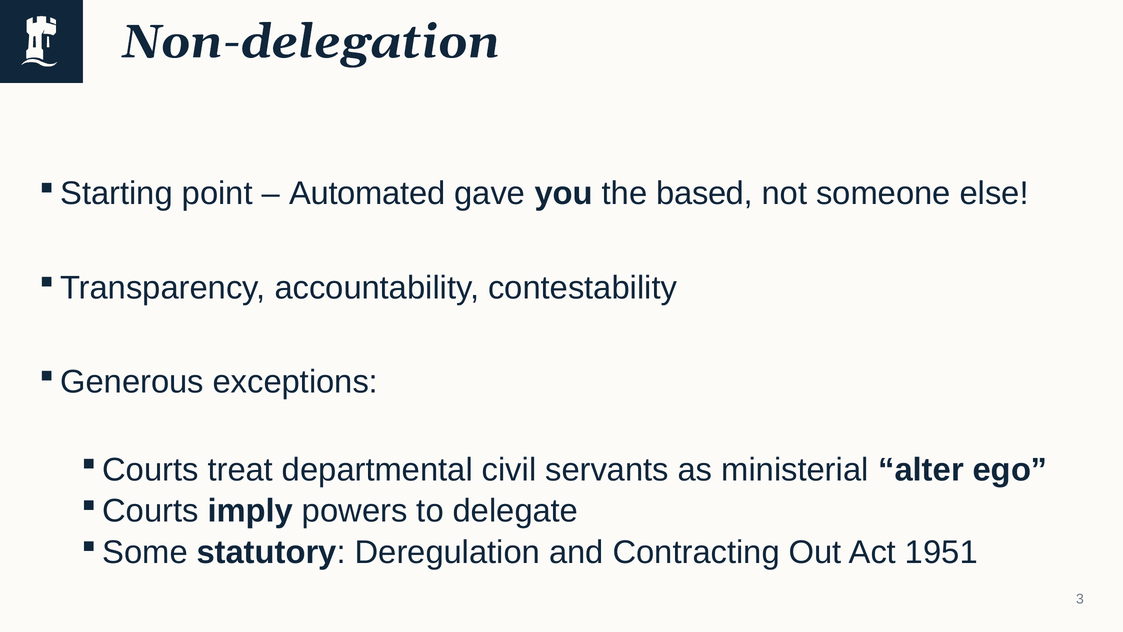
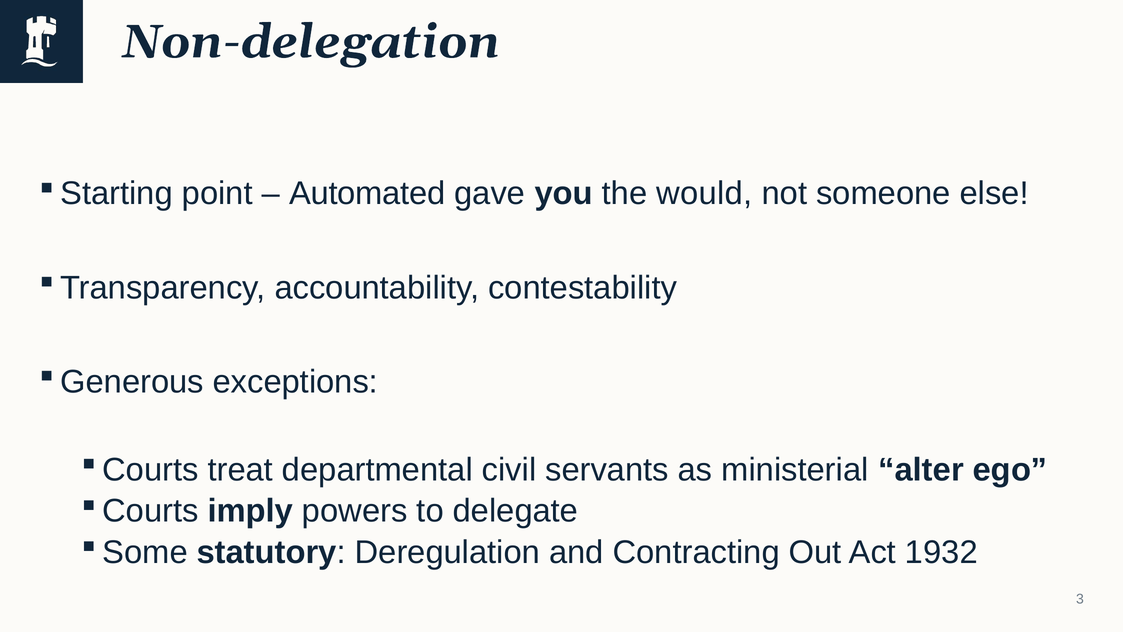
based: based -> would
1951: 1951 -> 1932
